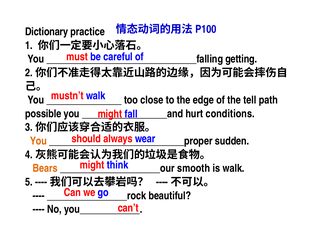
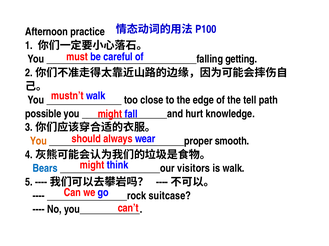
Dictionary: Dictionary -> Afternoon
conditions: conditions -> knowledge
sudden: sudden -> smooth
Bears colour: orange -> blue
smooth: smooth -> visitors
beautiful: beautiful -> suitcase
